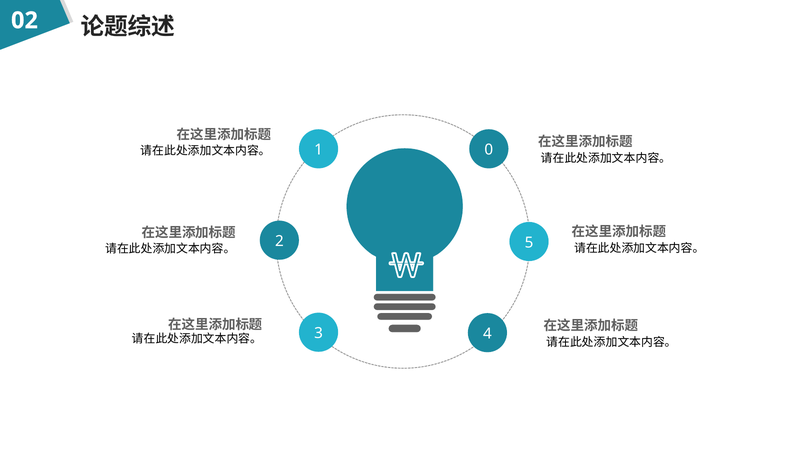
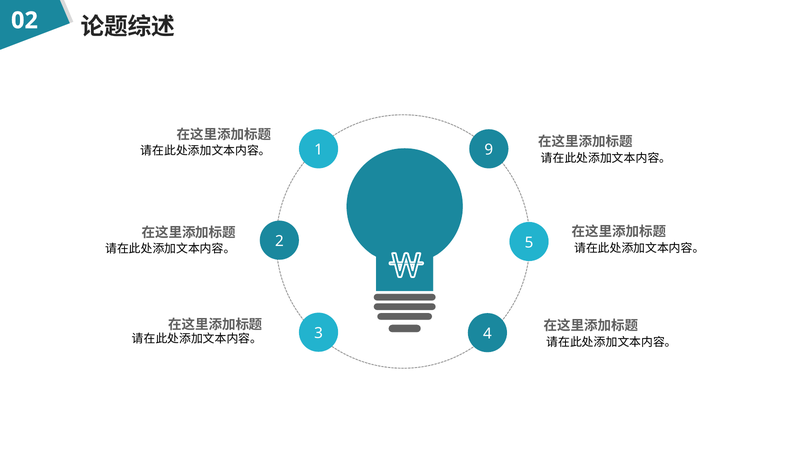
0: 0 -> 9
